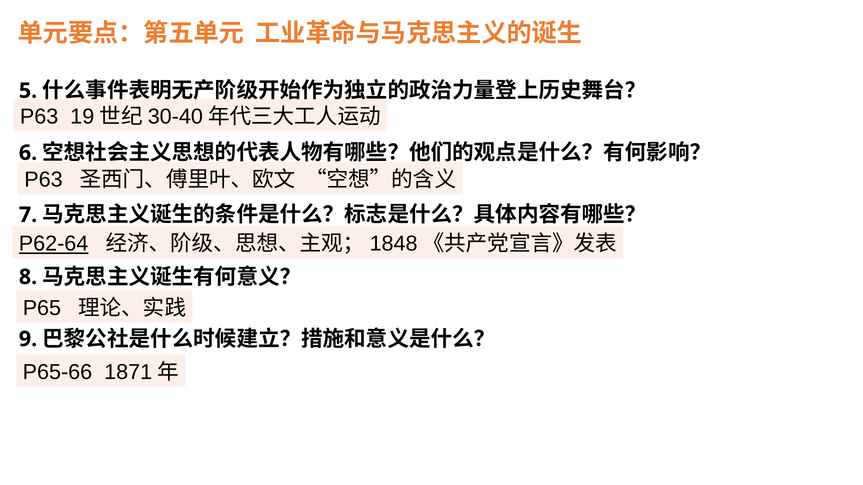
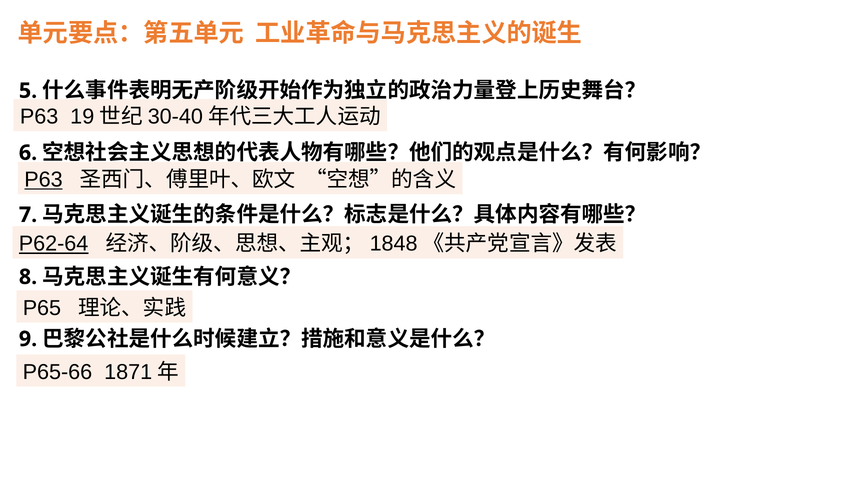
P63 at (43, 180) underline: none -> present
